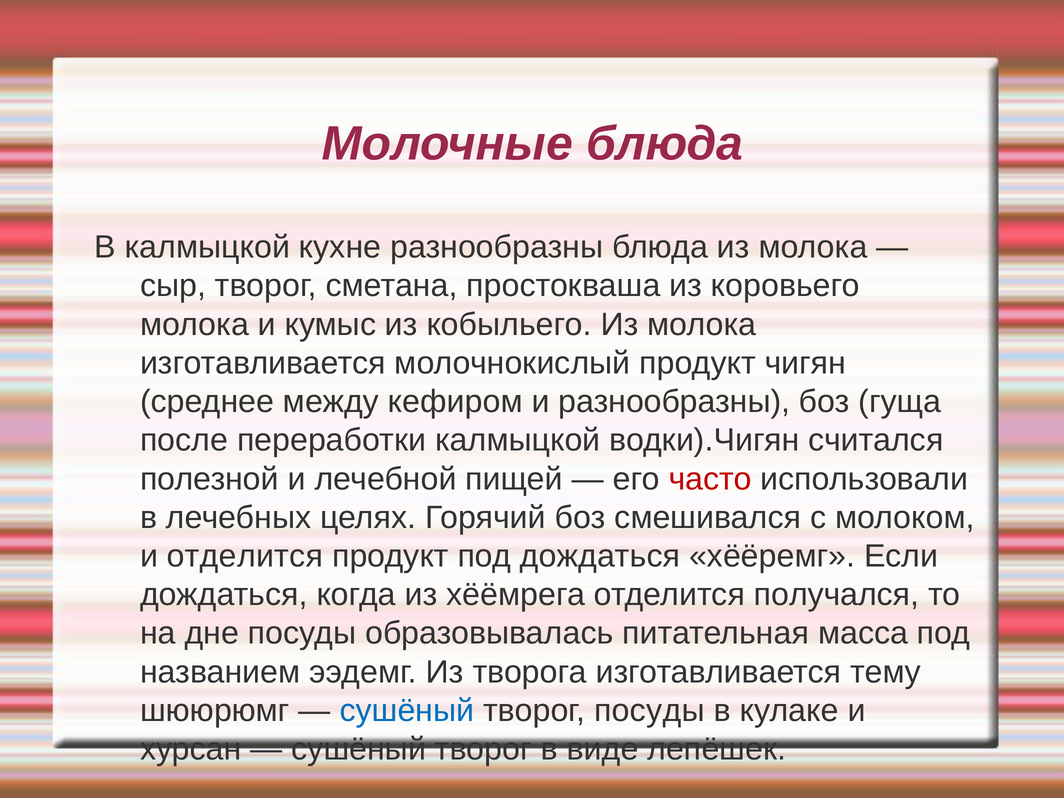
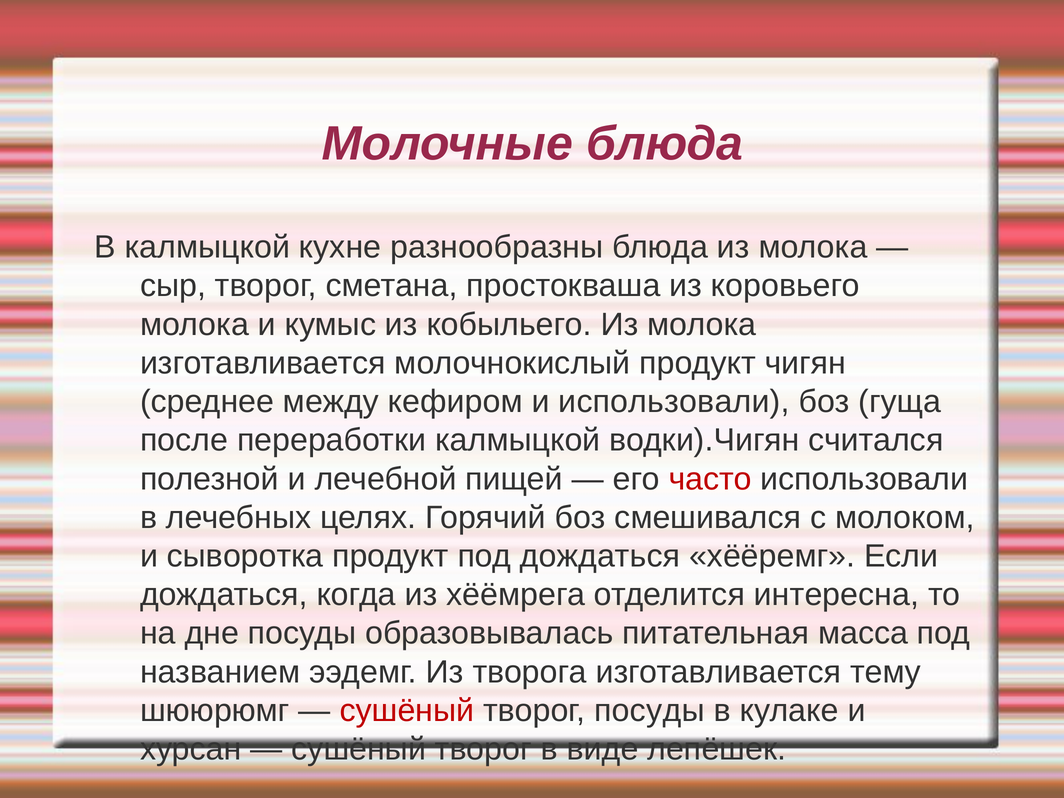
и разнообразны: разнообразны -> использовали
и отделится: отделится -> сыворотка
получался: получался -> интересна
сушёный at (407, 710) colour: blue -> red
